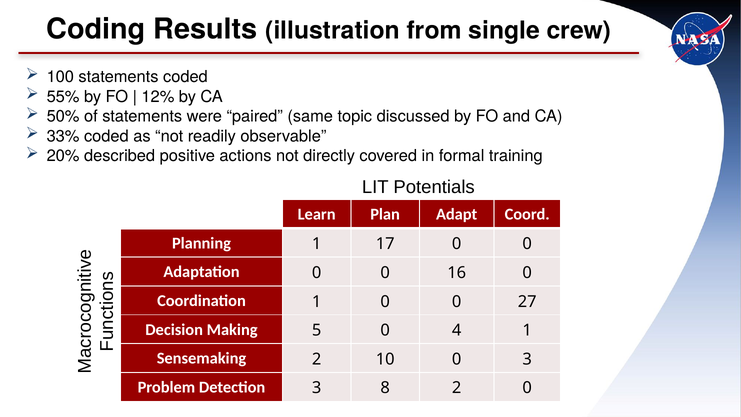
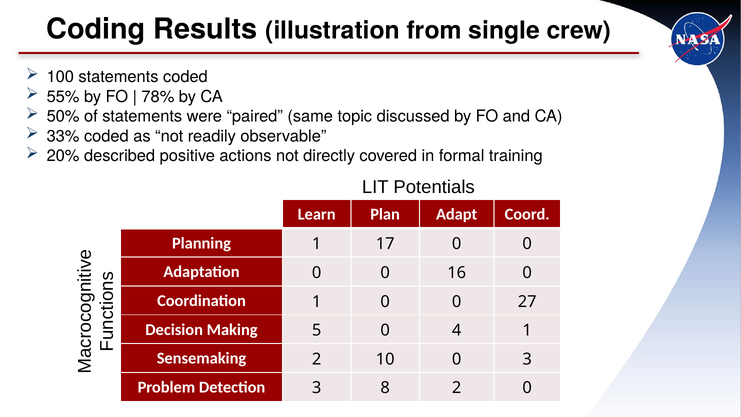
12%: 12% -> 78%
